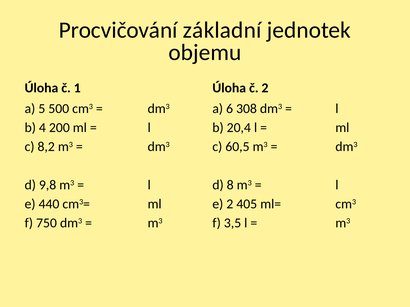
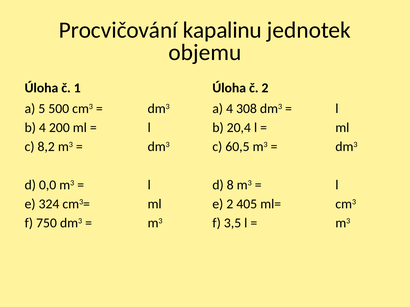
základní: základní -> kapalinu
a 6: 6 -> 4
9,8: 9,8 -> 0,0
440: 440 -> 324
